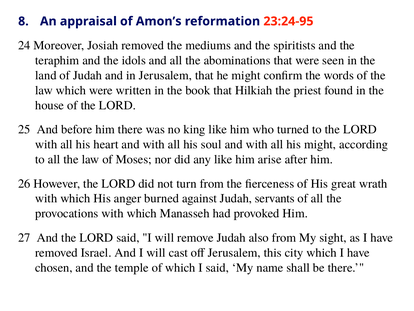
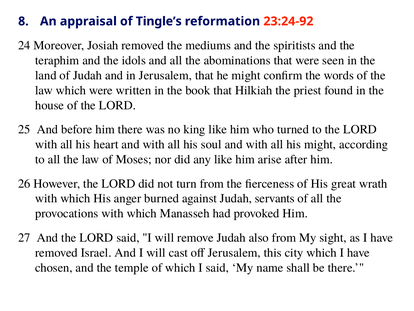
Amon’s: Amon’s -> Tingle’s
23:24-95: 23:24-95 -> 23:24-92
